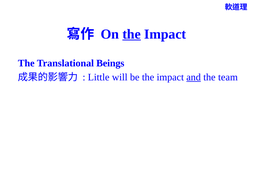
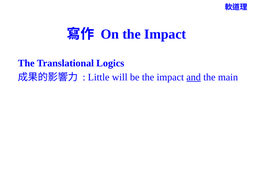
the at (132, 34) underline: present -> none
Beings: Beings -> Logics
team: team -> main
